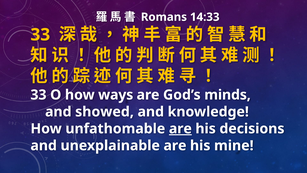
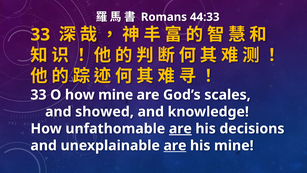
14:33: 14:33 -> 44:33
how ways: ways -> mine
minds: minds -> scales
are at (175, 145) underline: none -> present
